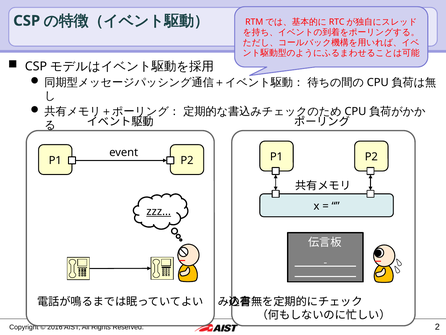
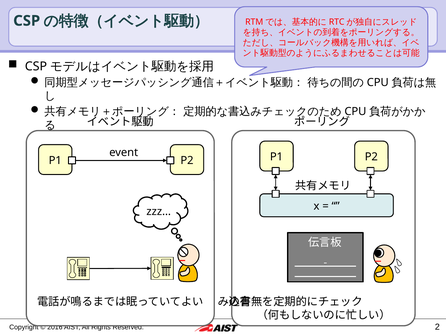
zzz… underline: present -> none
